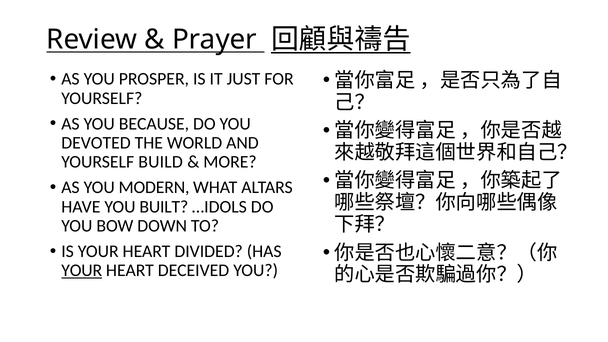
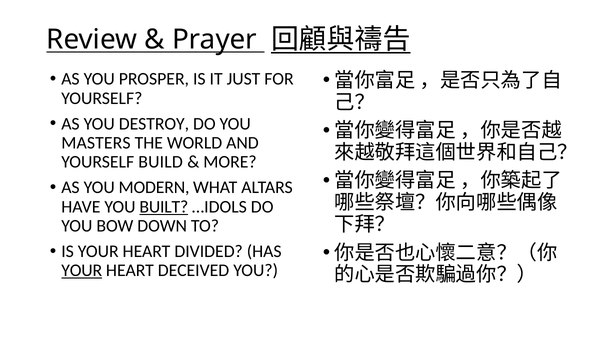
BECAUSE: BECAUSE -> DESTROY
DEVOTED: DEVOTED -> MASTERS
BUILT underline: none -> present
